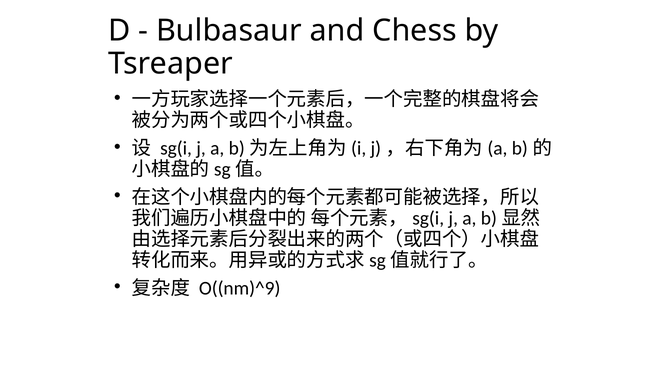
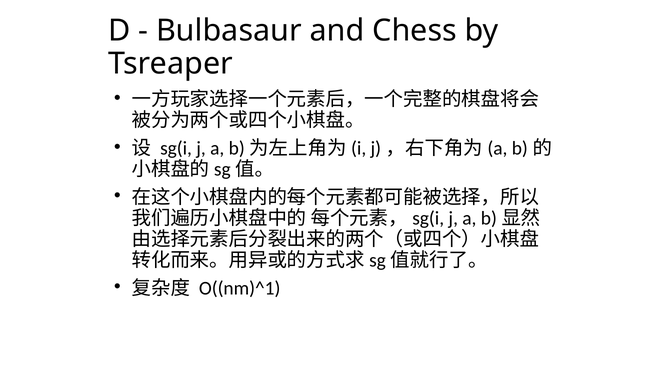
O((nm)^9: O((nm)^9 -> O((nm)^1
